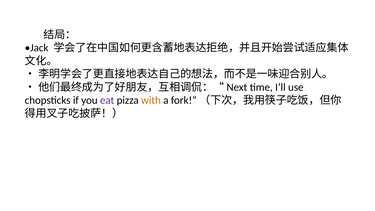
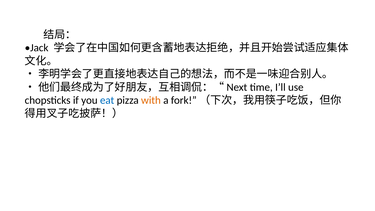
eat colour: purple -> blue
